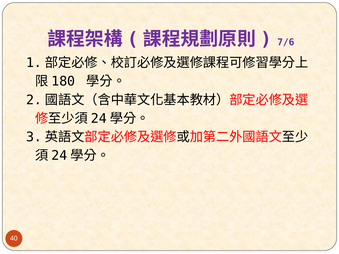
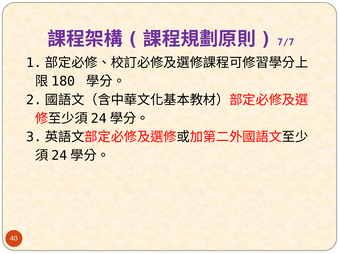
7/6: 7/6 -> 7/7
